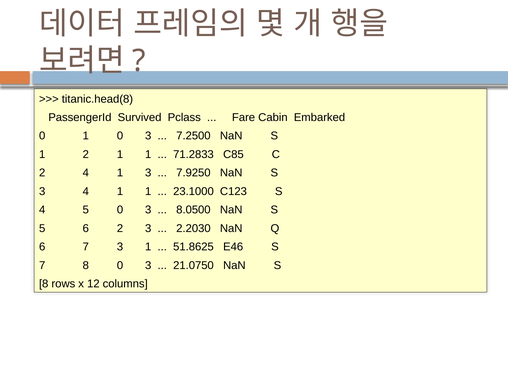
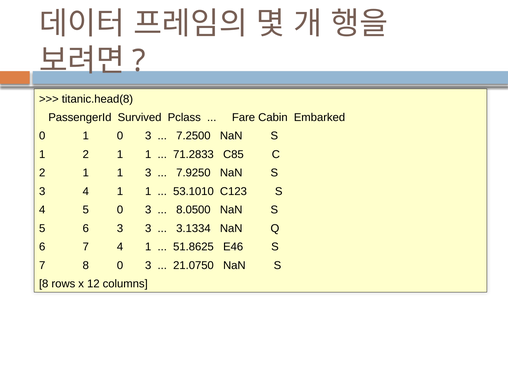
4 at (86, 173): 4 -> 1
23.1000: 23.1000 -> 53.1010
6 2: 2 -> 3
2.2030: 2.2030 -> 3.1334
7 3: 3 -> 4
